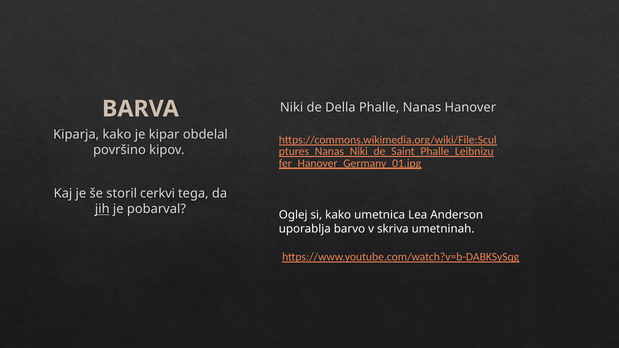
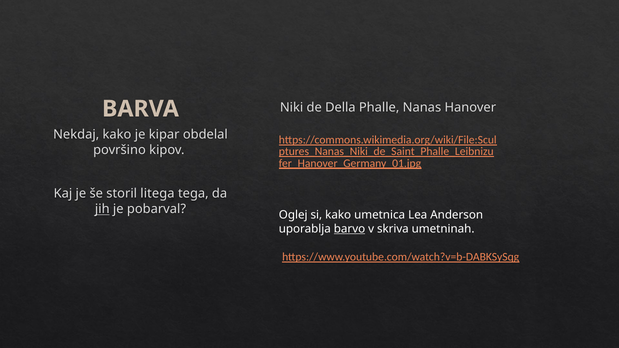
Kiparja: Kiparja -> Nekdaj
cerkvi: cerkvi -> litega
barvo underline: none -> present
